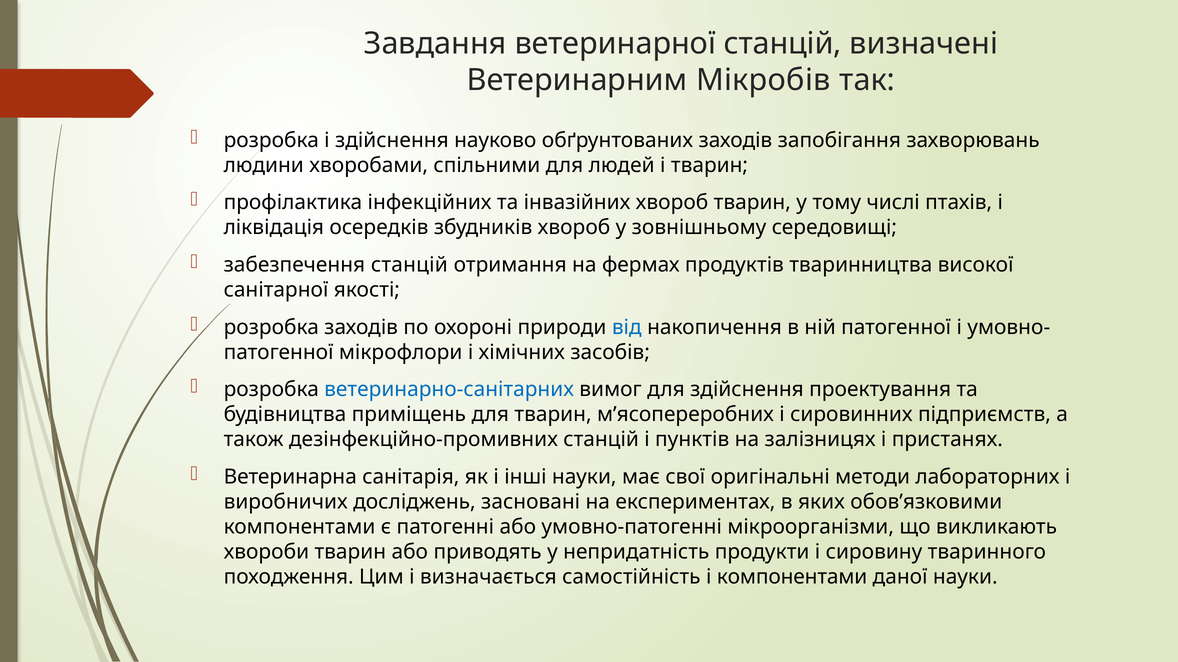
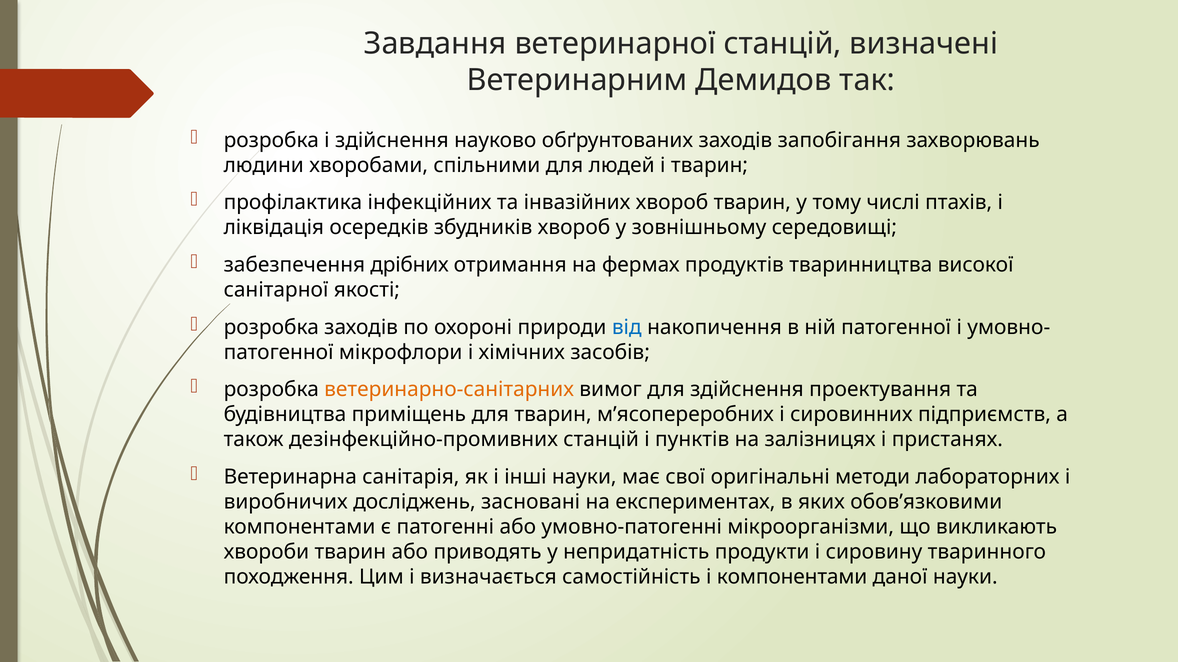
Мікробів: Мікробів -> Демидов
забезпечення станцій: станцій -> дрібних
ветеринарно-санітарних colour: blue -> orange
